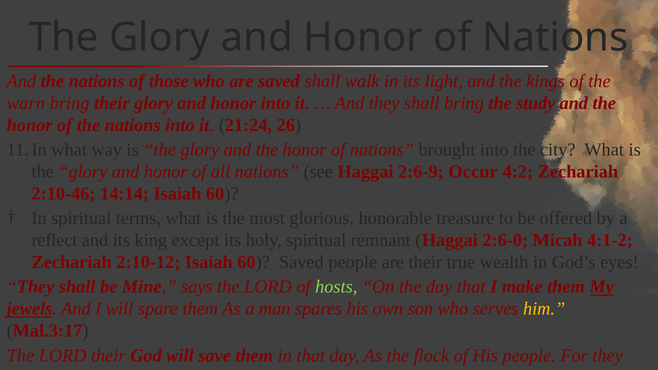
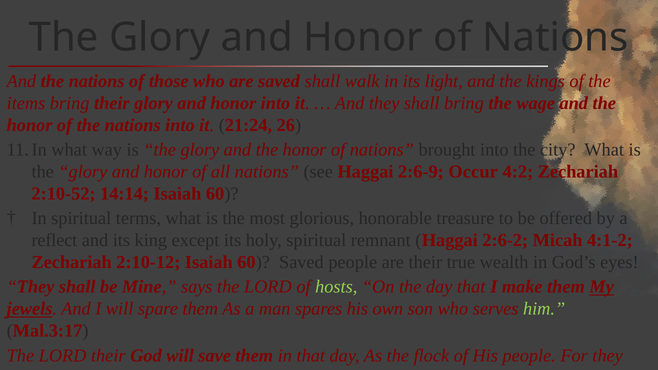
warn: warn -> items
study: study -> wage
2:10-46: 2:10-46 -> 2:10-52
2:6-0: 2:6-0 -> 2:6-2
him colour: yellow -> light green
